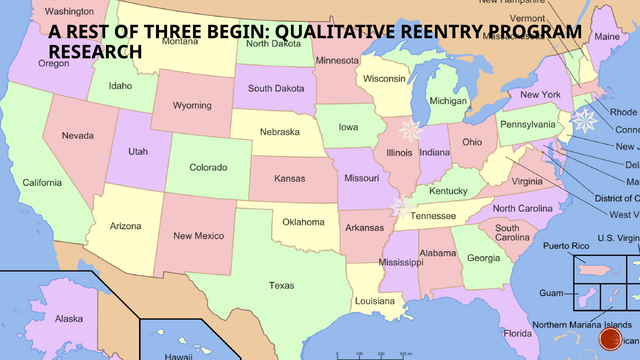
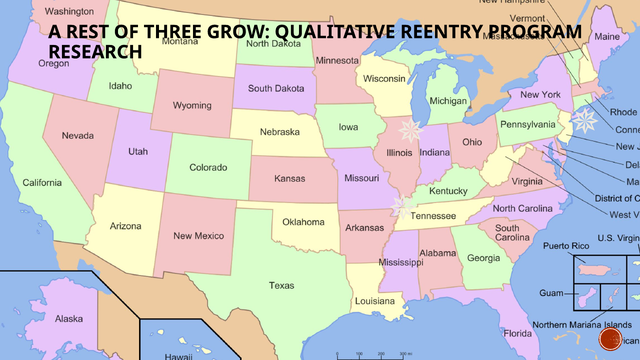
BEGIN: BEGIN -> GROW
